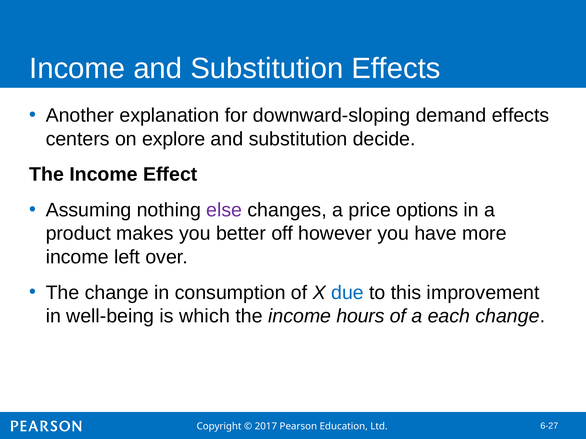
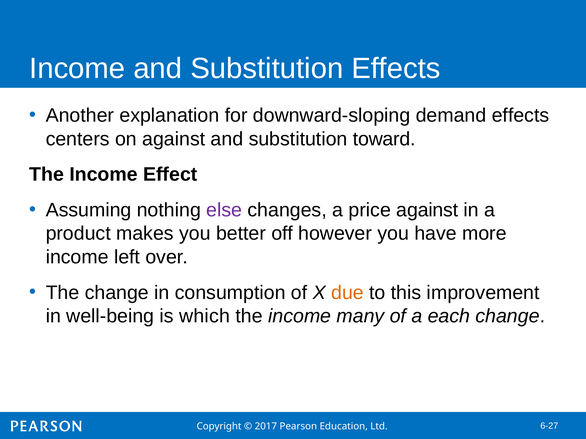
on explore: explore -> against
decide: decide -> toward
price options: options -> against
due colour: blue -> orange
hours: hours -> many
